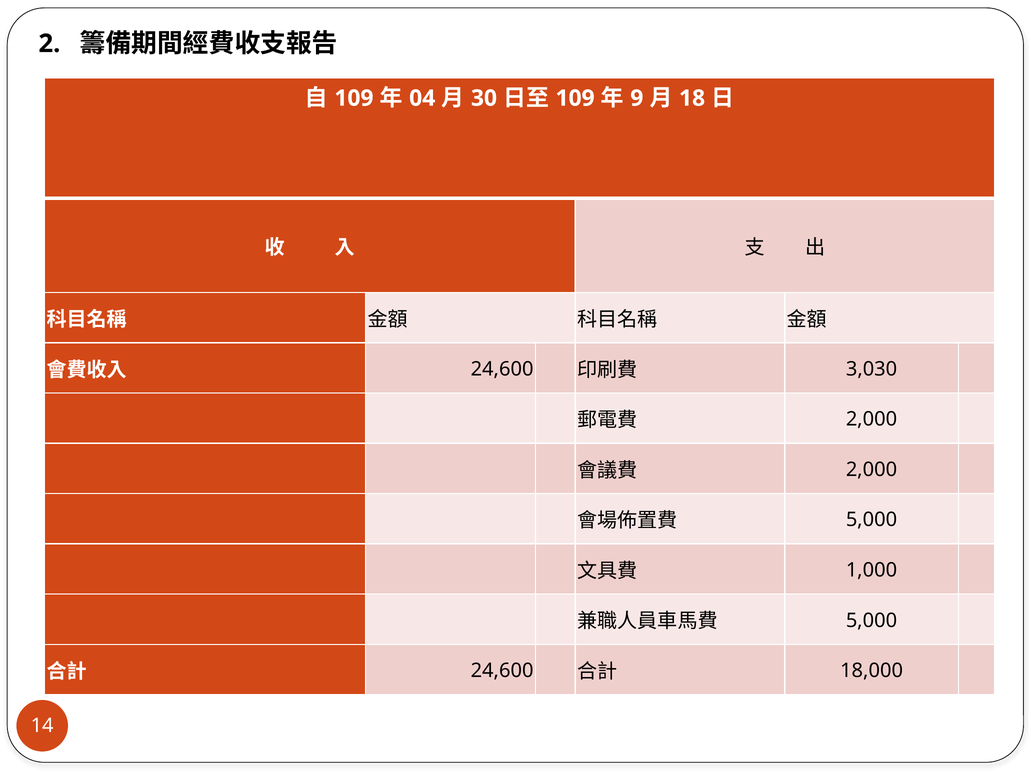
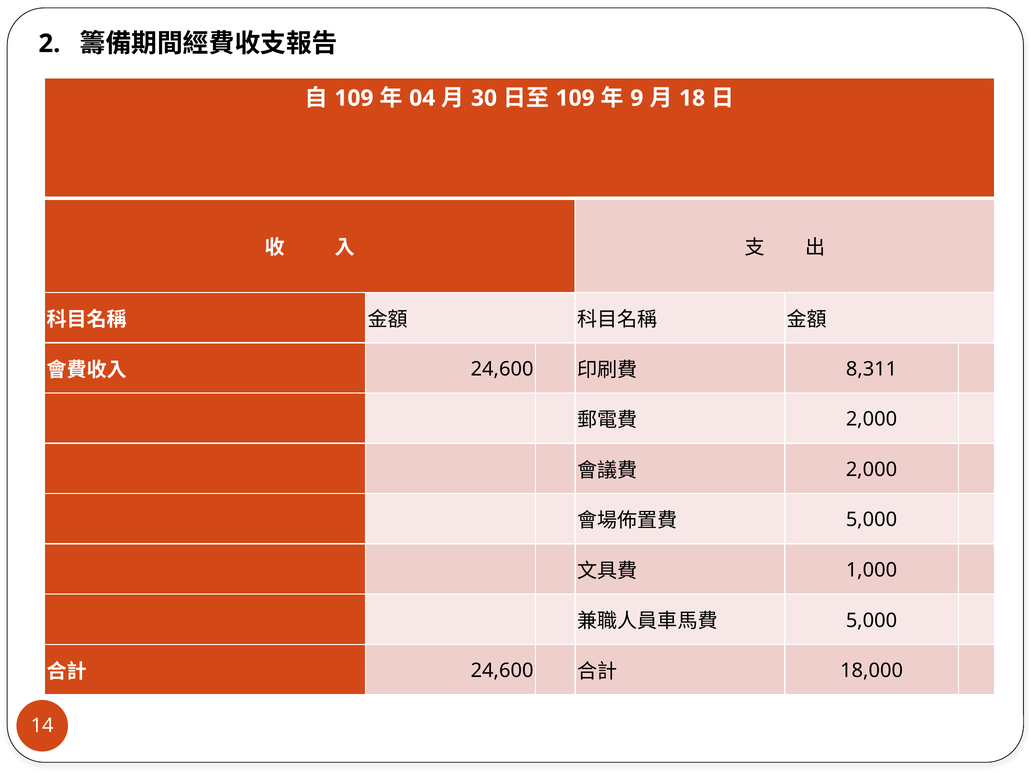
3,030: 3,030 -> 8,311
